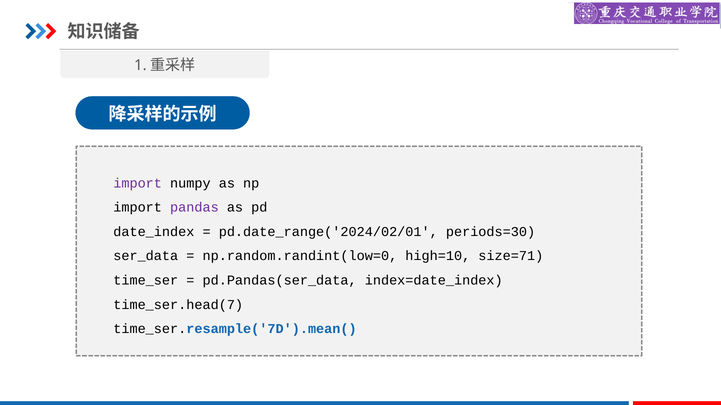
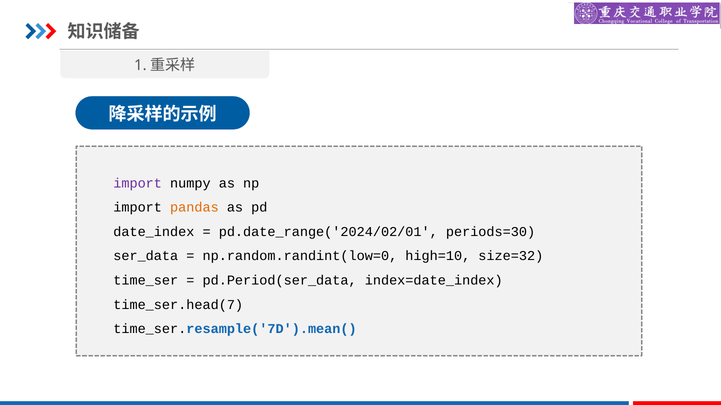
pandas colour: purple -> orange
size=71: size=71 -> size=32
pd.Pandas(ser_data: pd.Pandas(ser_data -> pd.Period(ser_data
